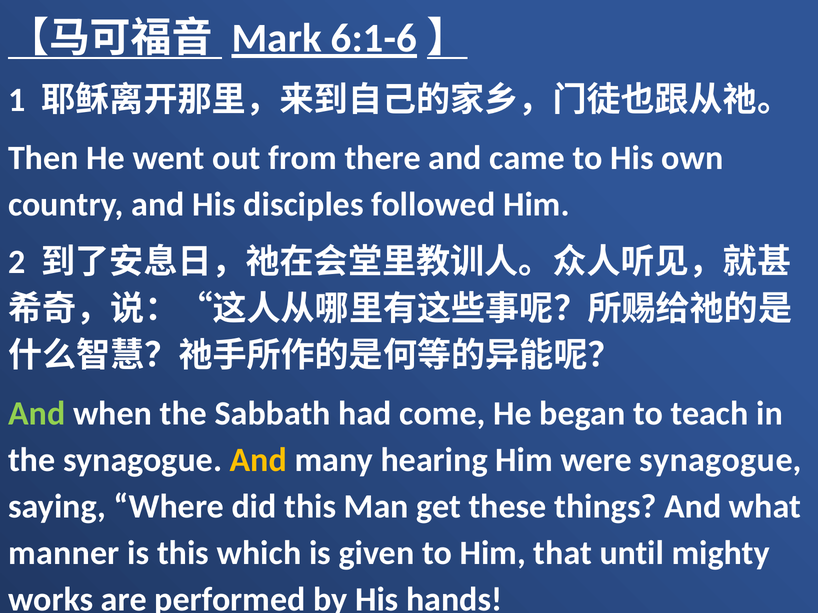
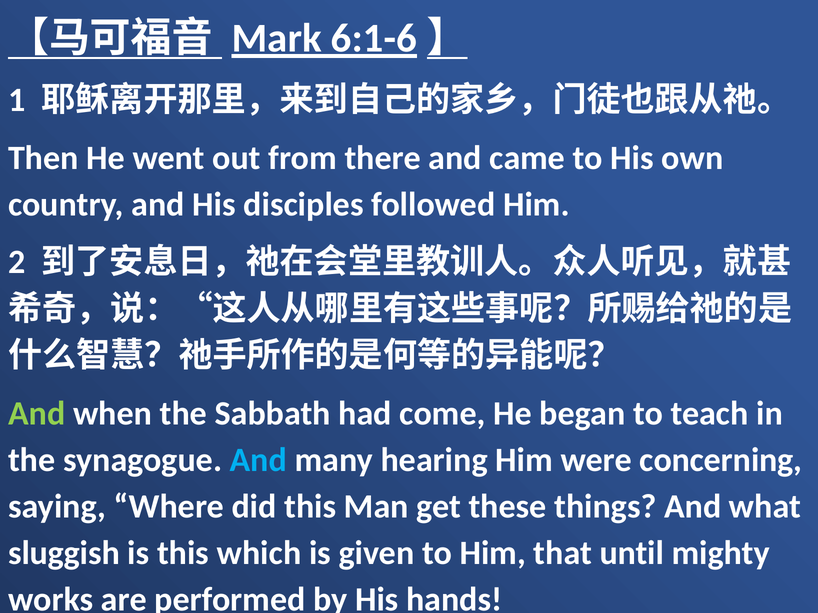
And at (258, 460) colour: yellow -> light blue
were synagogue: synagogue -> concerning
manner: manner -> sluggish
